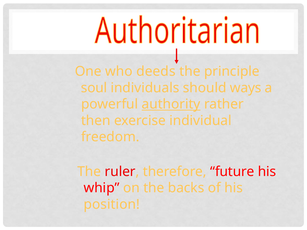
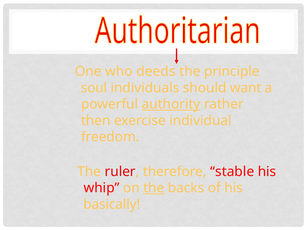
ways: ways -> want
future: future -> stable
the at (154, 188) underline: none -> present
position: position -> basically
